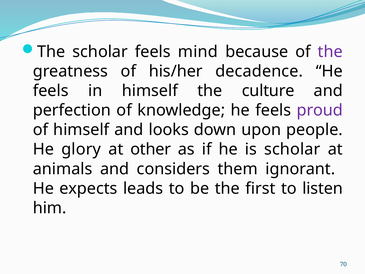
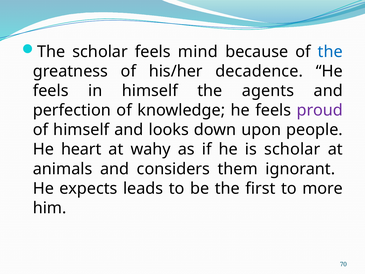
the at (330, 52) colour: purple -> blue
culture: culture -> agents
glory: glory -> heart
other: other -> wahy
listen: listen -> more
